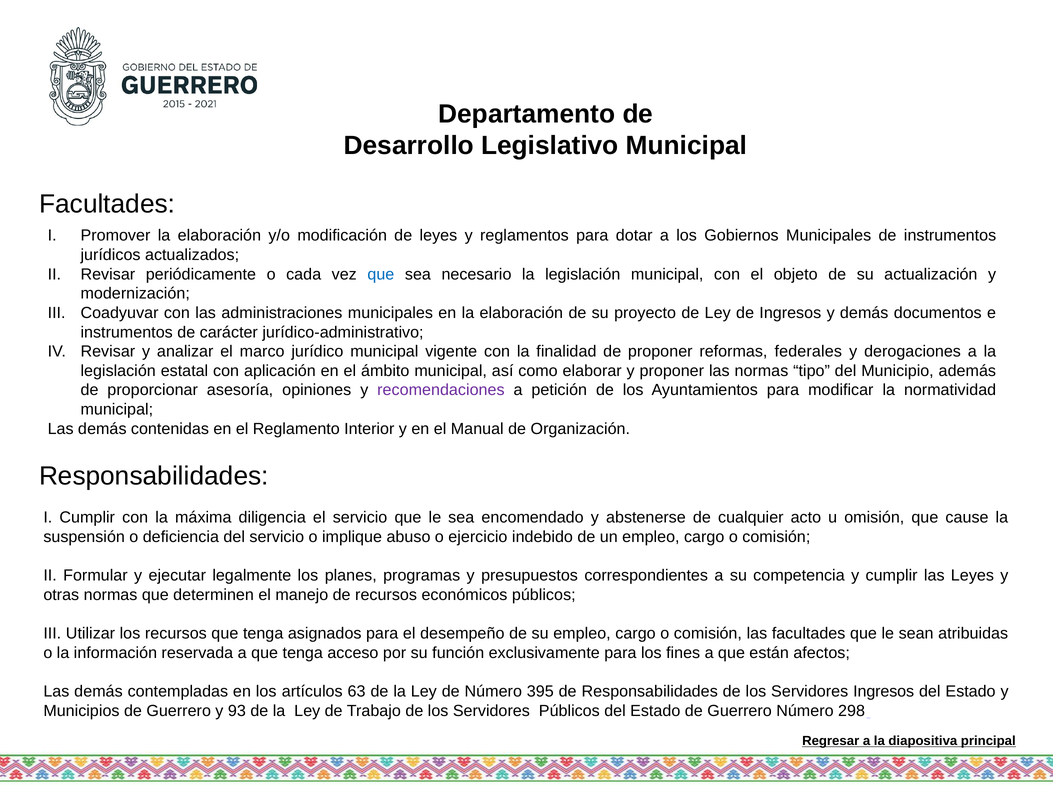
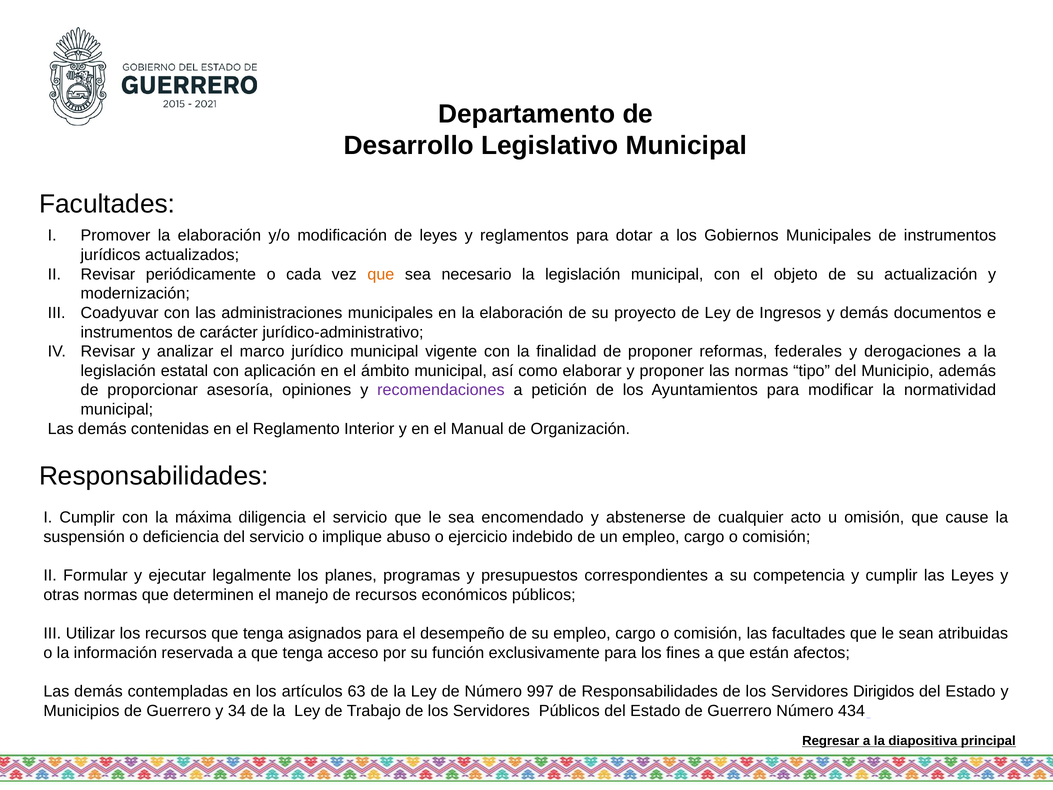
que at (381, 274) colour: blue -> orange
395: 395 -> 997
Servidores Ingresos: Ingresos -> Dirigidos
93: 93 -> 34
298: 298 -> 434
